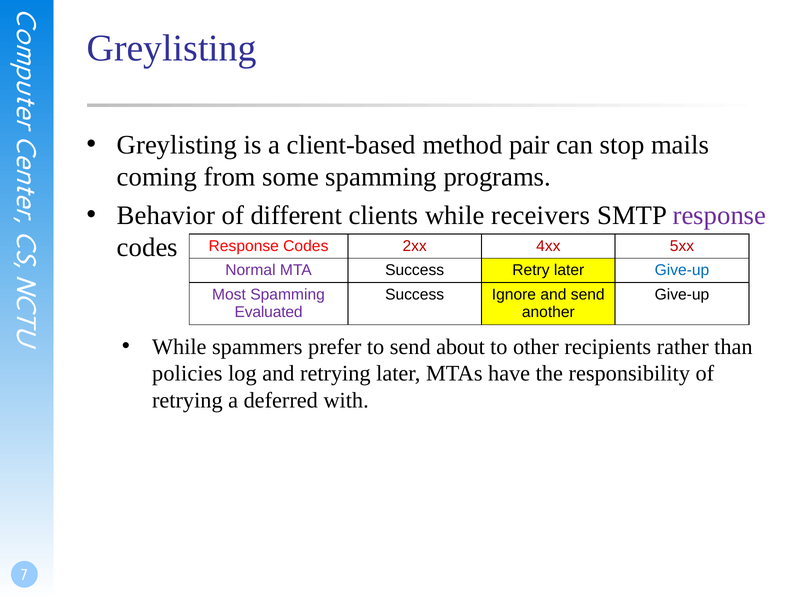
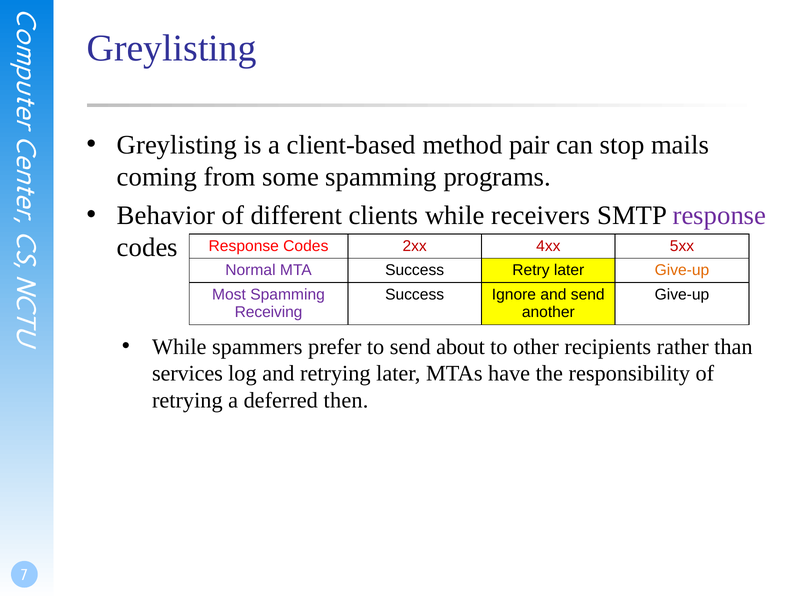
Give-up at (682, 271) colour: blue -> orange
Evaluated: Evaluated -> Receiving
policies: policies -> services
with: with -> then
